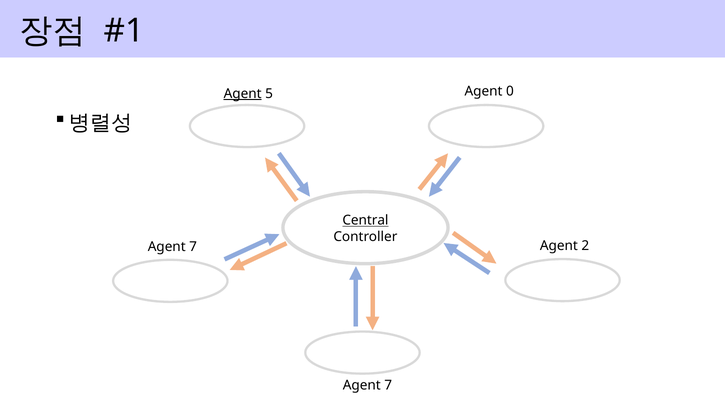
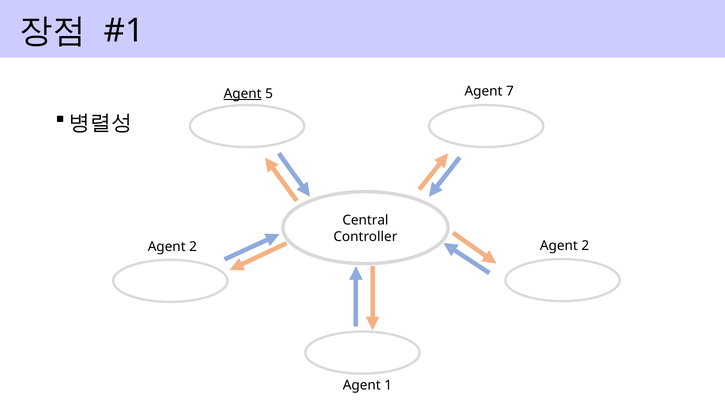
0: 0 -> 7
Central underline: present -> none
7 at (193, 247): 7 -> 2
7 at (388, 385): 7 -> 1
